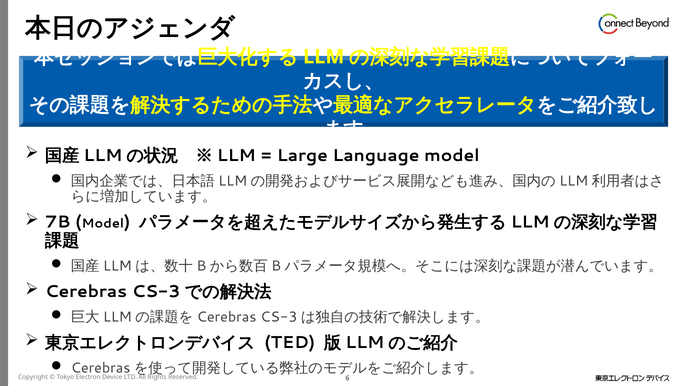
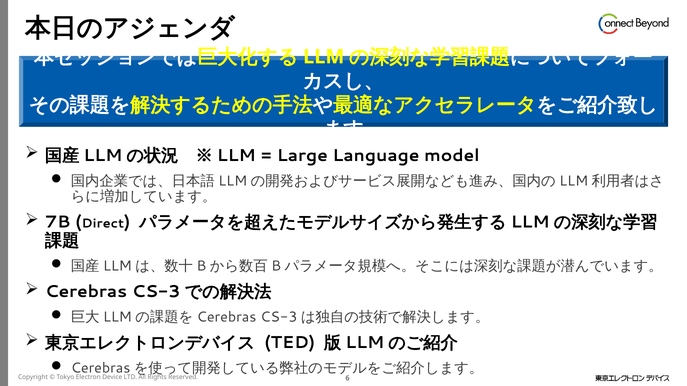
Model at (103, 224): Model -> Direct
